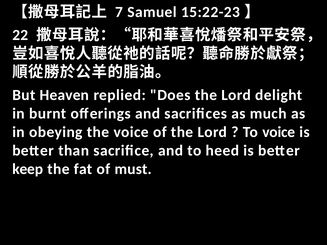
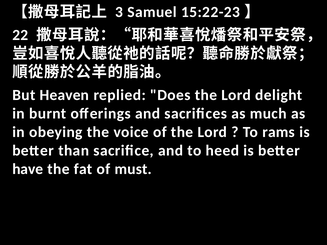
7: 7 -> 3
To voice: voice -> rams
keep: keep -> have
